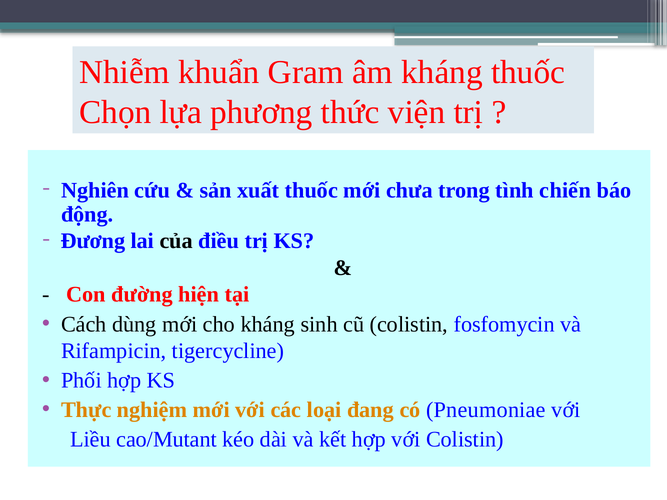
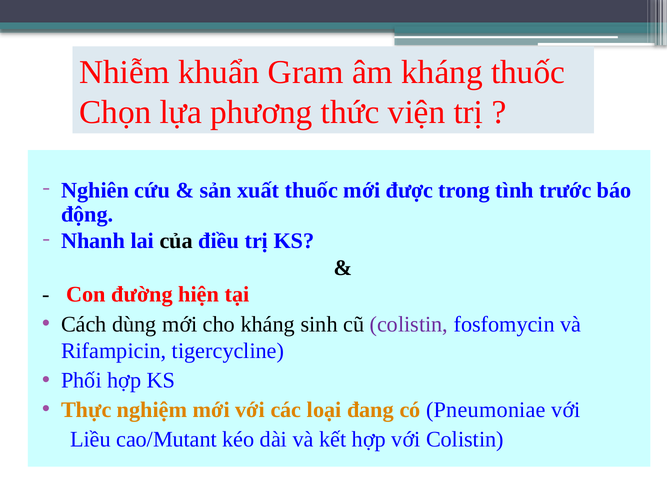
chưa: chưa -> được
chiến: chiến -> trước
Đương: Đương -> Nhanh
colistin at (409, 324) colour: black -> purple
